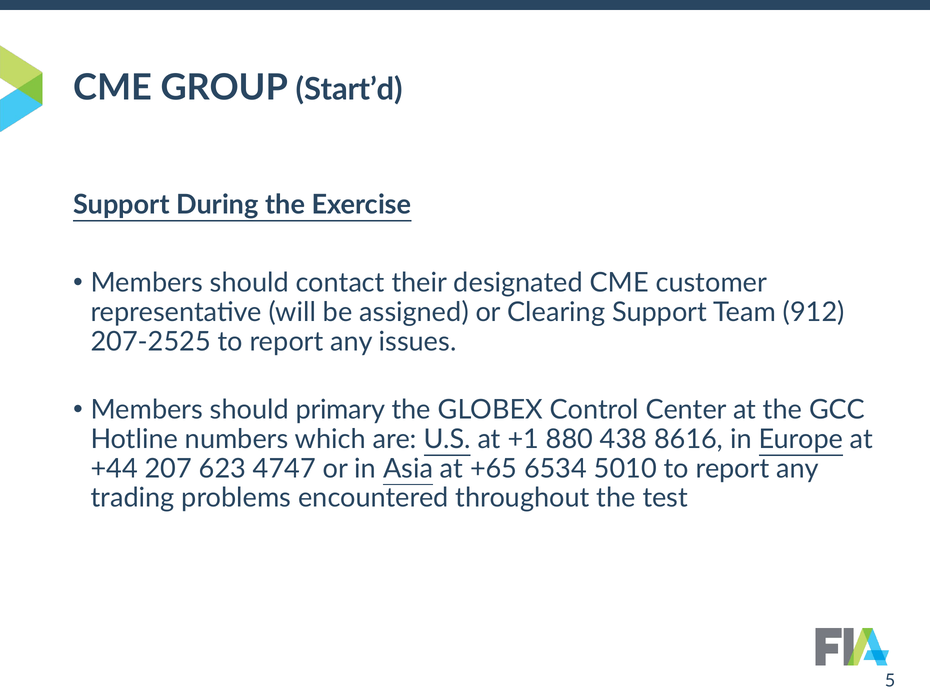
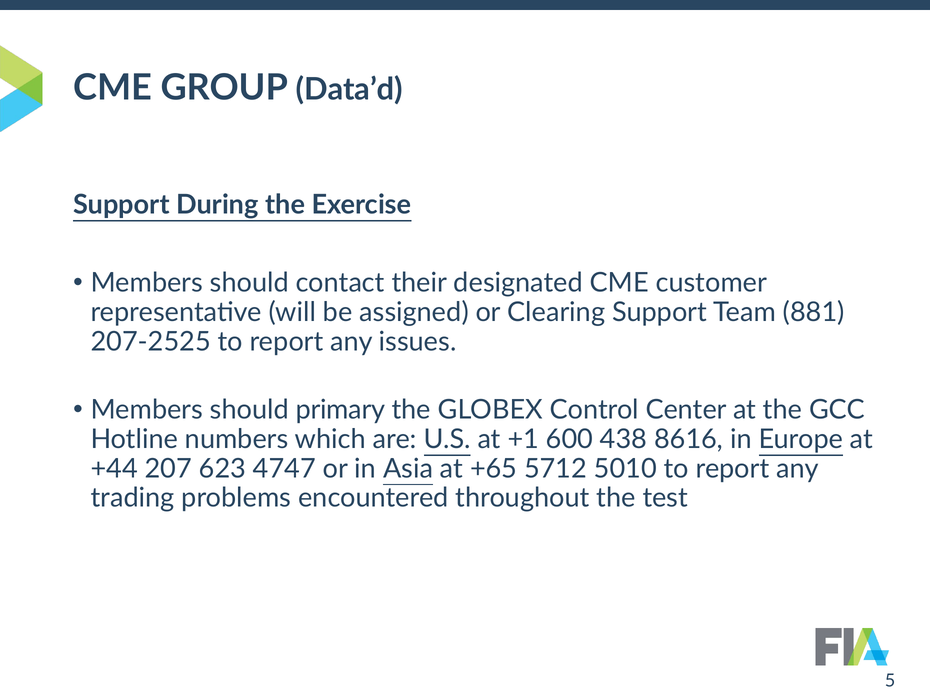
Start’d: Start’d -> Data’d
912: 912 -> 881
880: 880 -> 600
6534: 6534 -> 5712
